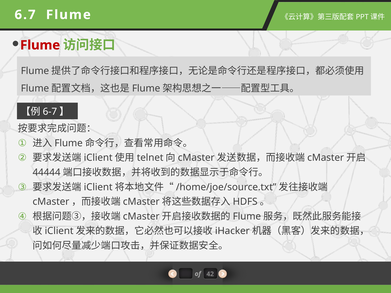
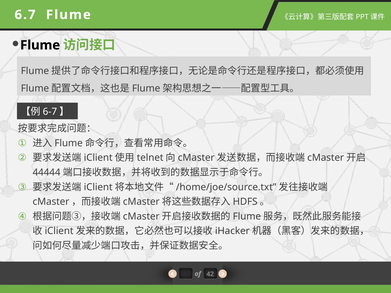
Flume at (40, 45) colour: red -> black
